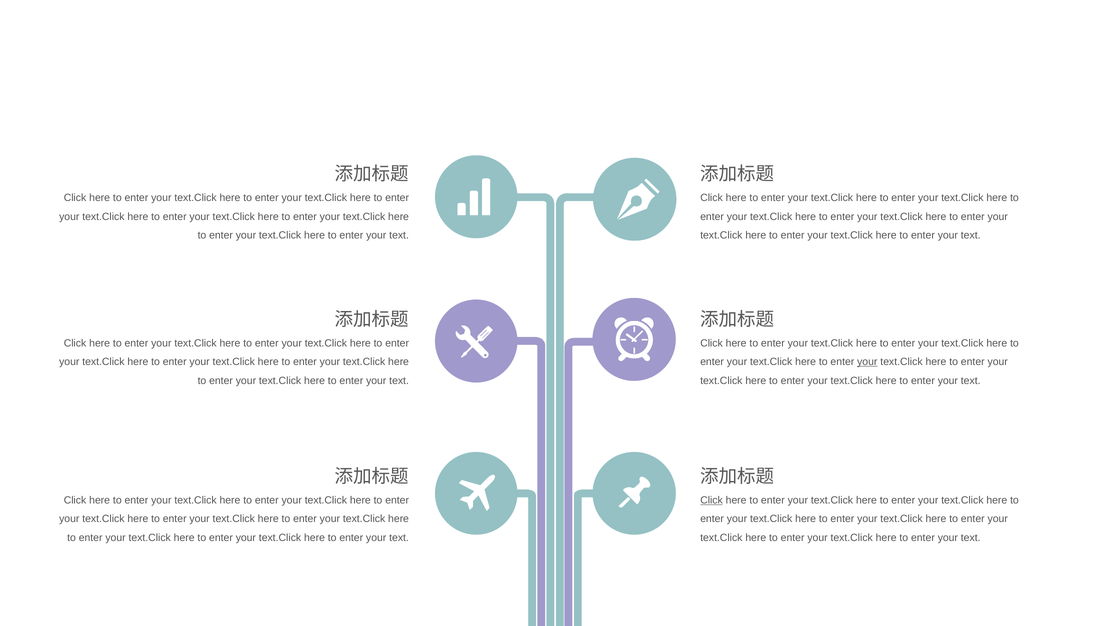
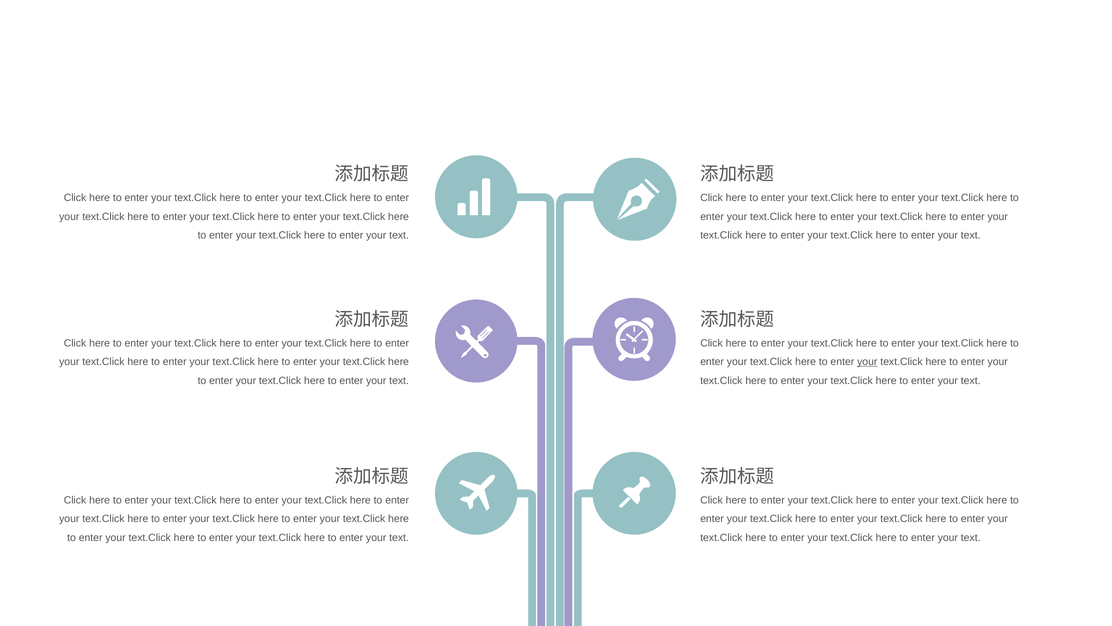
Click at (712, 500) underline: present -> none
